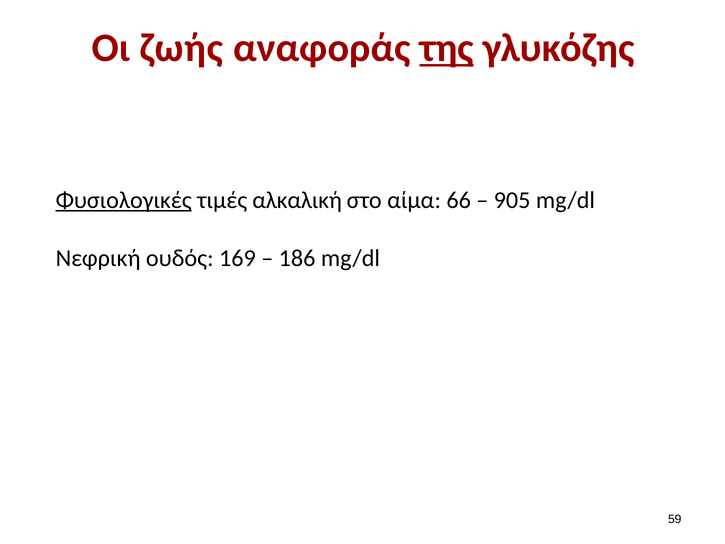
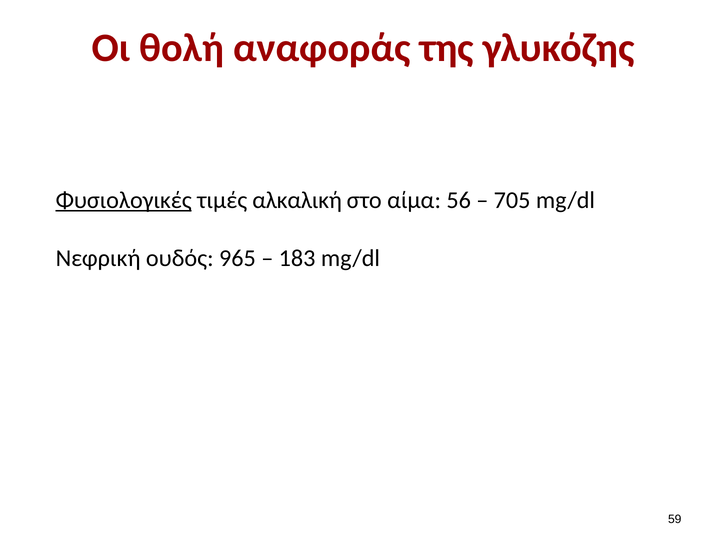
ζωής: ζωής -> θολή
της underline: present -> none
66: 66 -> 56
905: 905 -> 705
169: 169 -> 965
186: 186 -> 183
